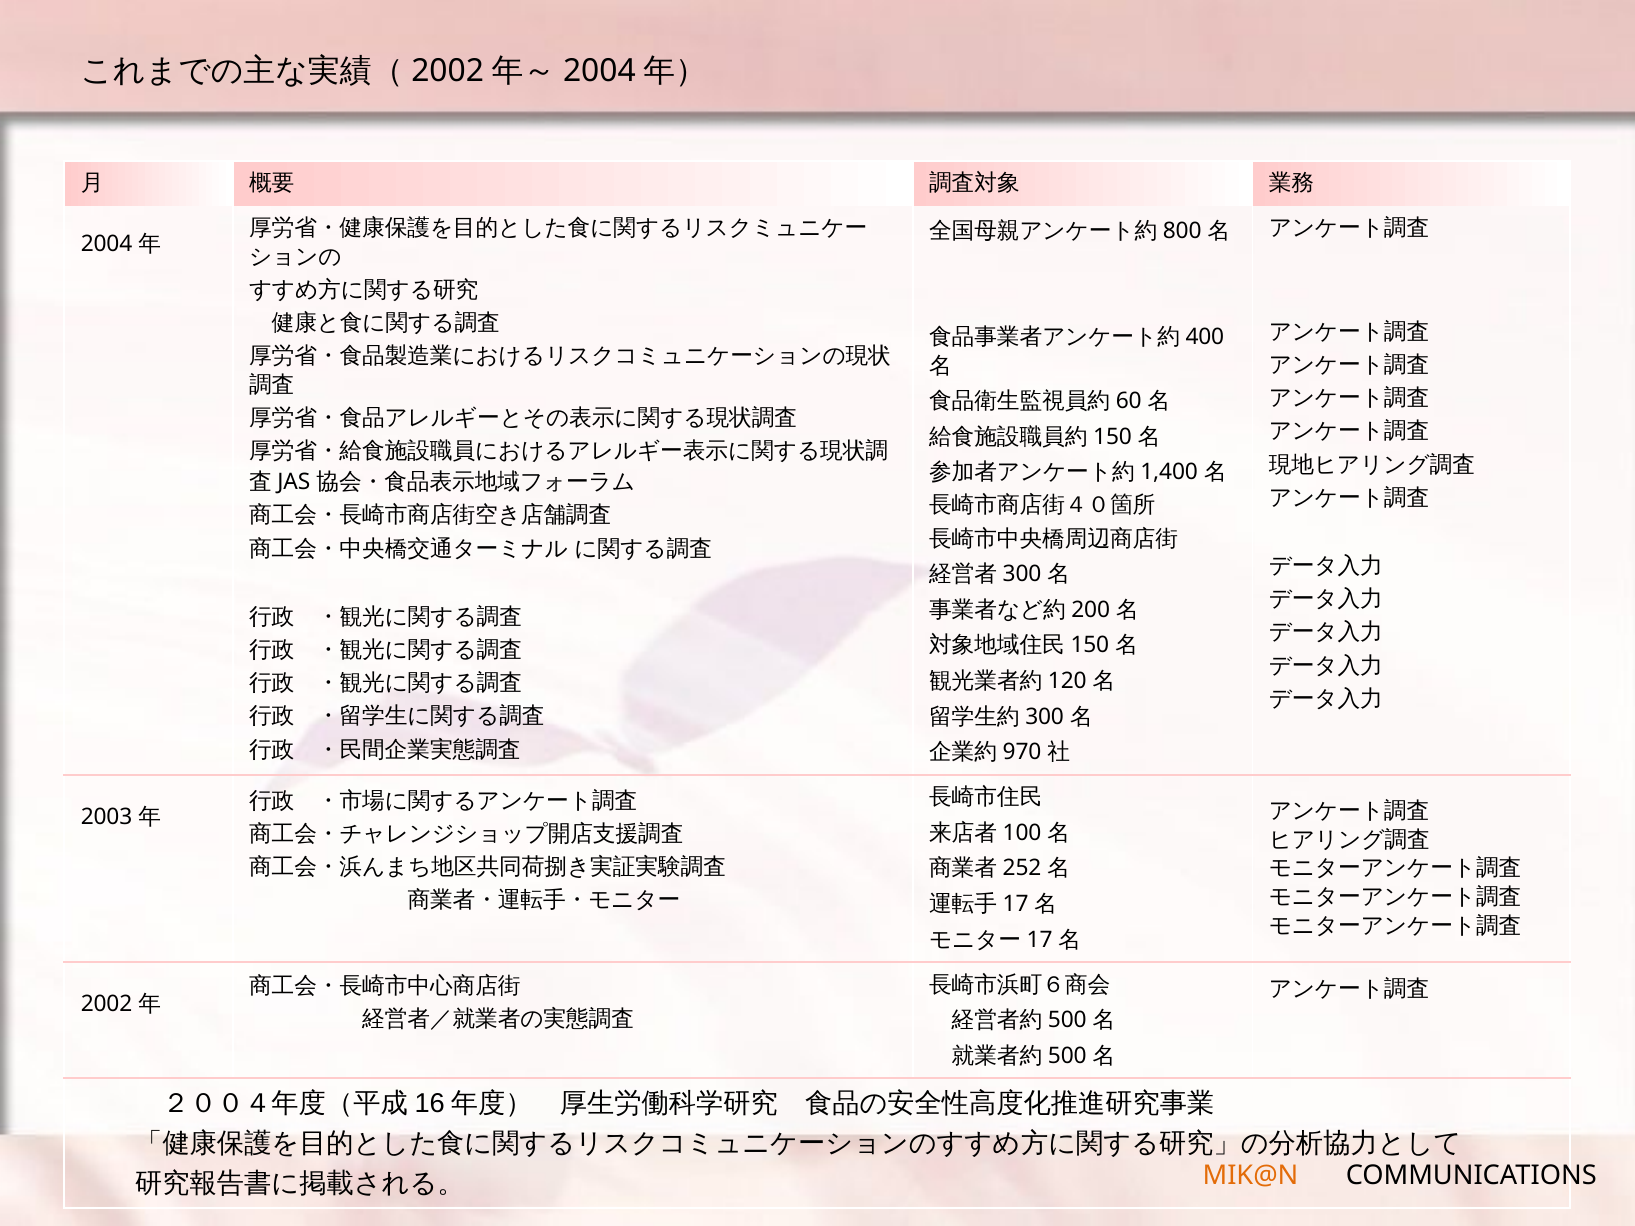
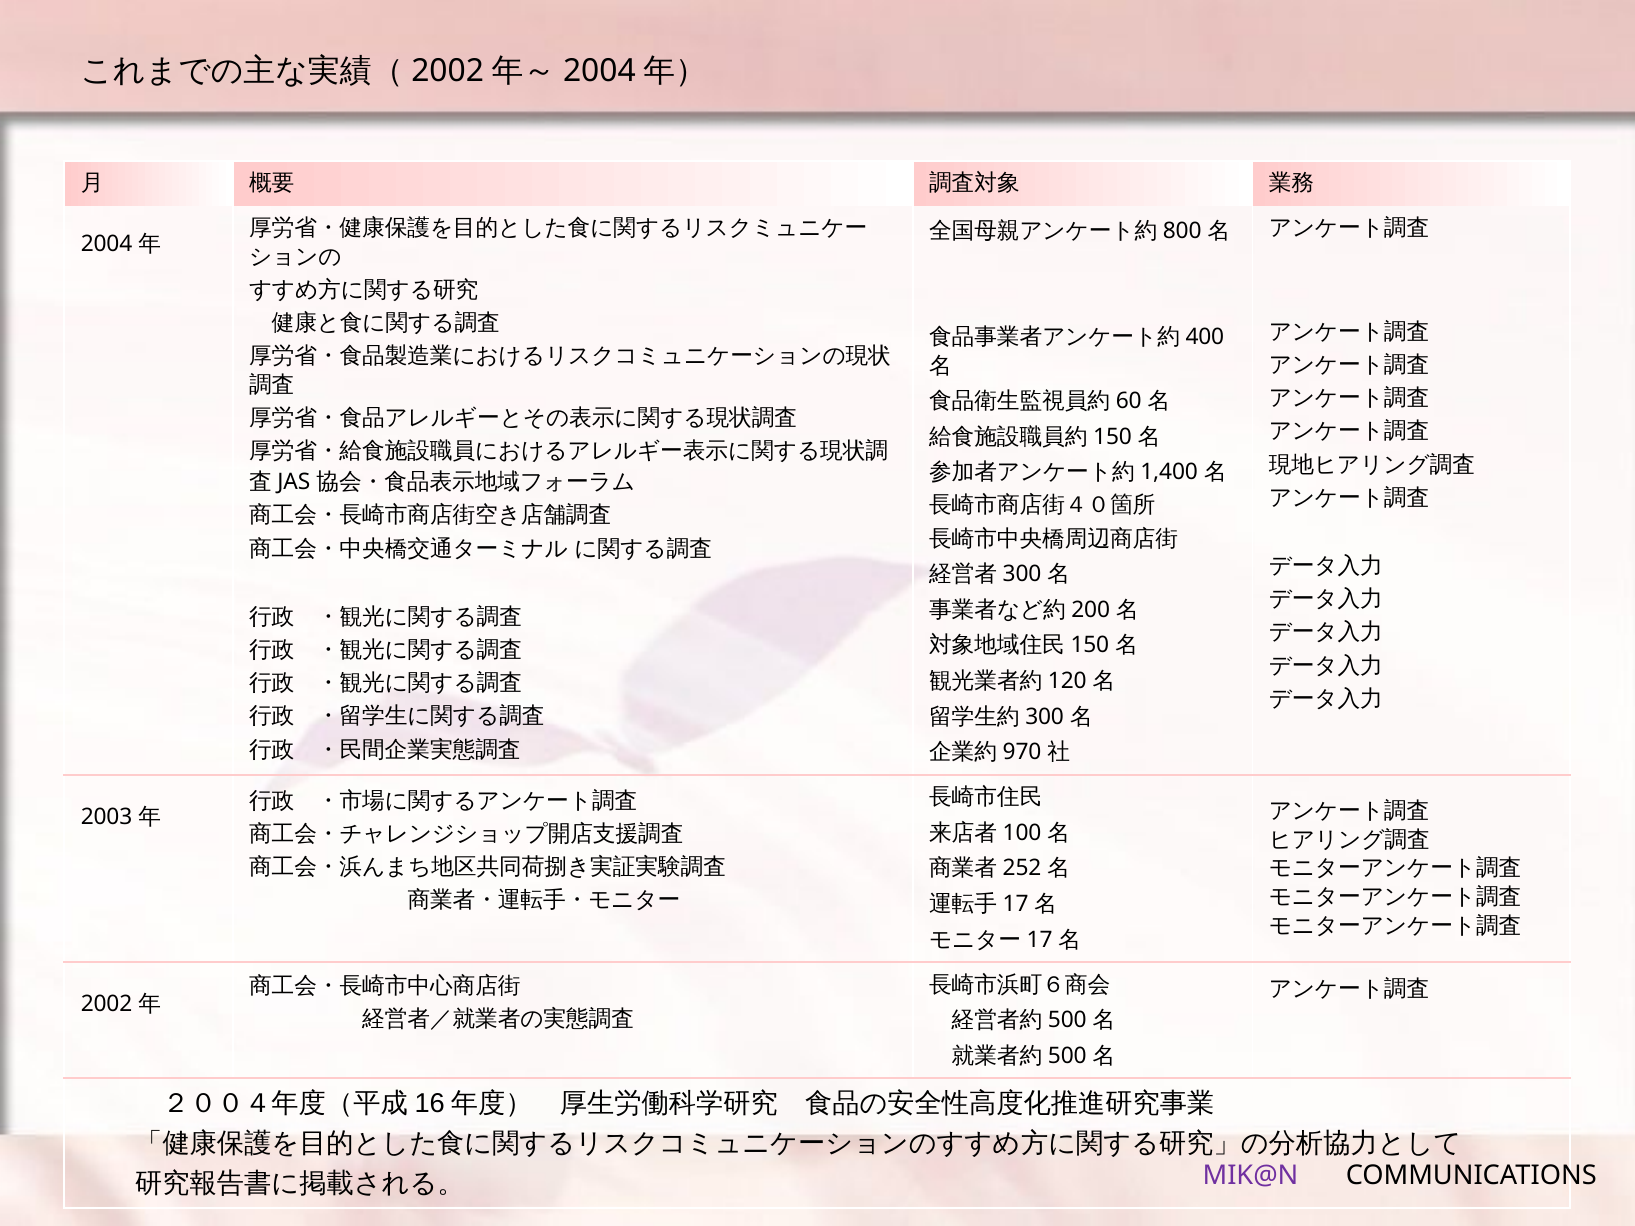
MIK@N colour: orange -> purple
